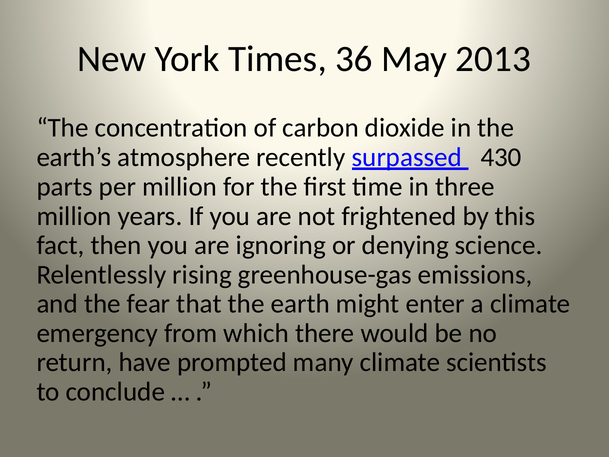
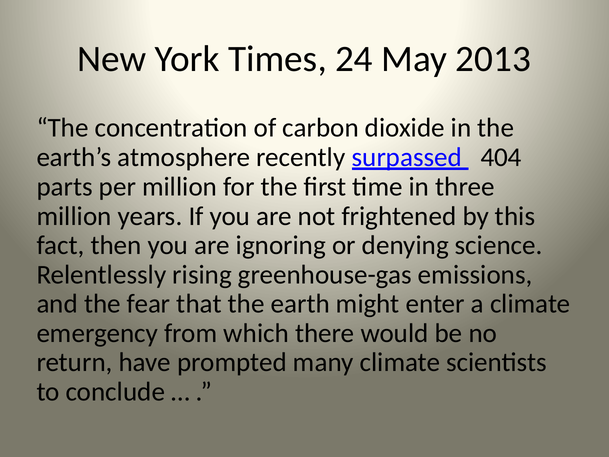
36: 36 -> 24
430: 430 -> 404
